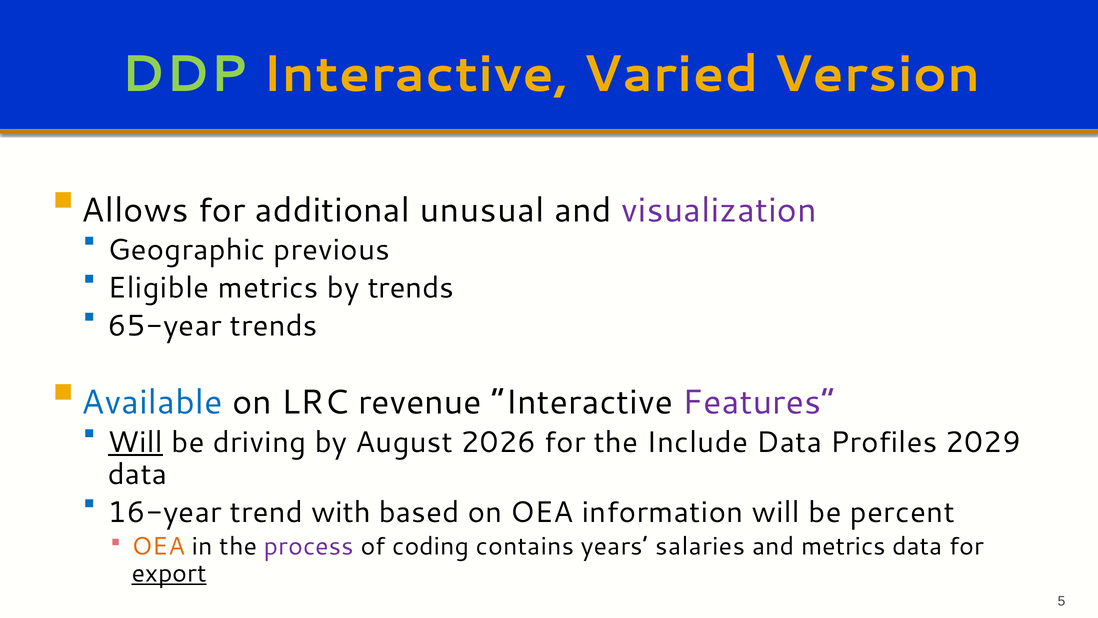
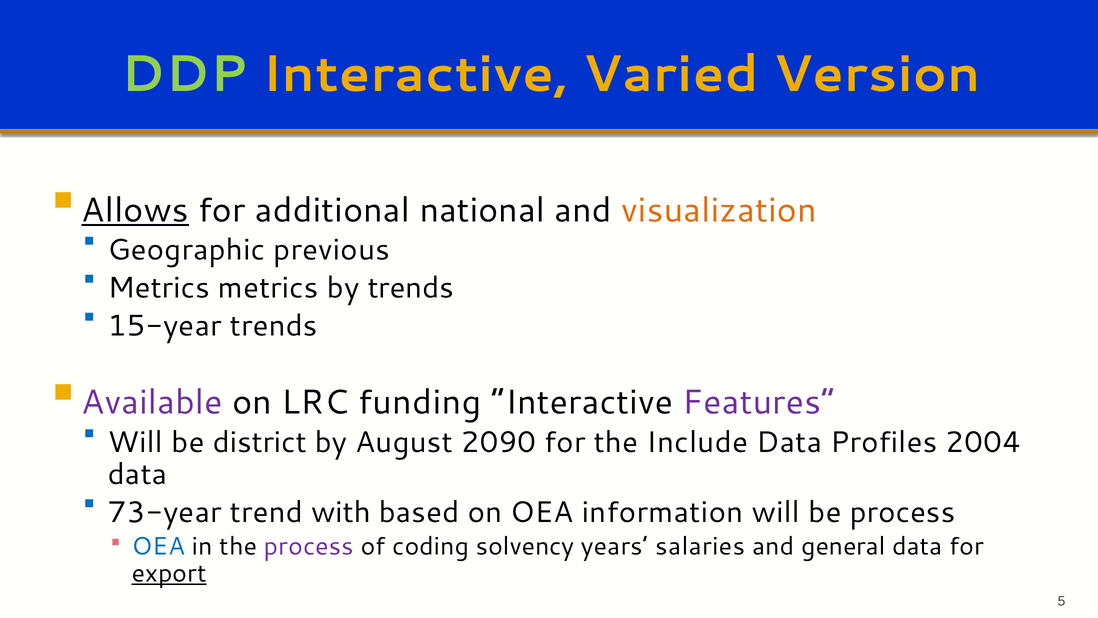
Allows underline: none -> present
unusual: unusual -> national
visualization colour: purple -> orange
Eligible at (159, 288): Eligible -> Metrics
65-year: 65-year -> 15-year
Available colour: blue -> purple
revenue: revenue -> funding
Will at (135, 442) underline: present -> none
driving: driving -> district
2026: 2026 -> 2090
2029: 2029 -> 2004
16-year: 16-year -> 73-year
be percent: percent -> process
OEA at (158, 546) colour: orange -> blue
contains: contains -> solvency
and metrics: metrics -> general
